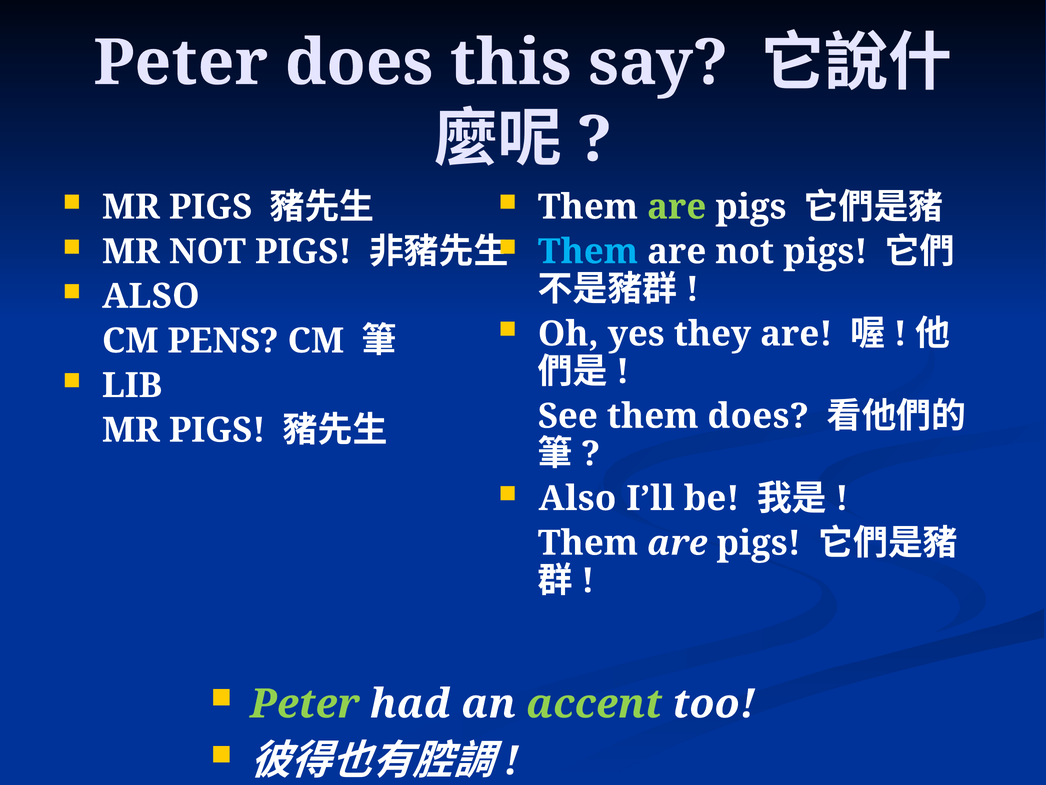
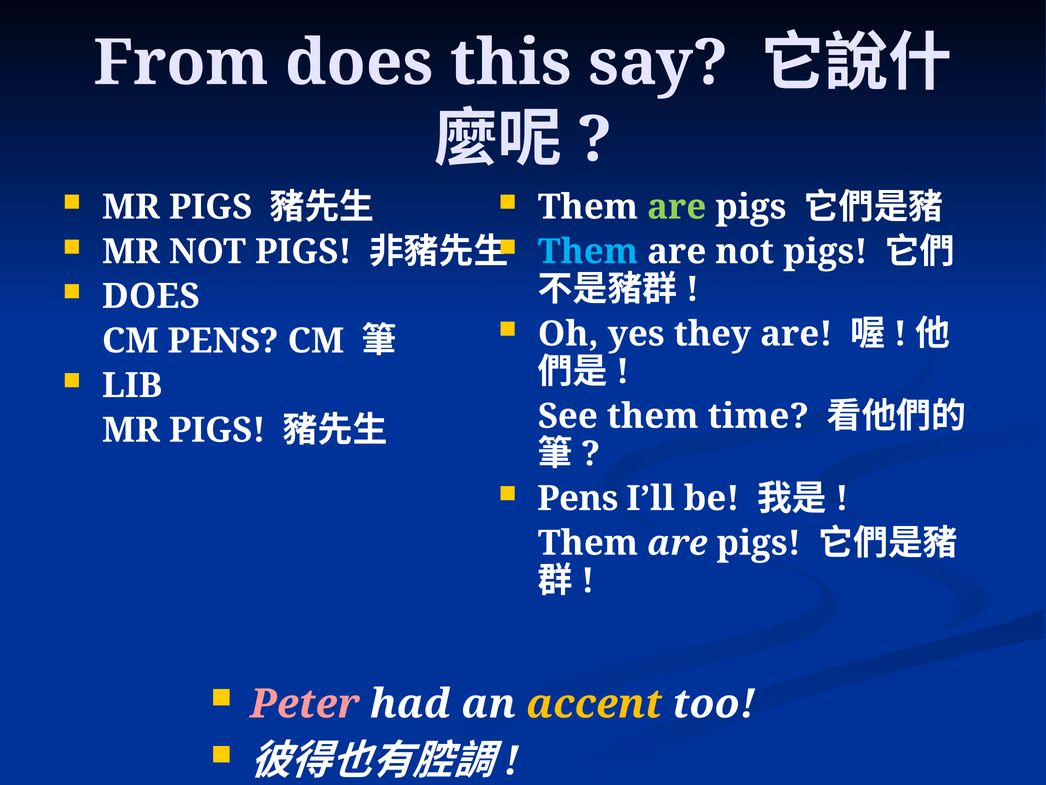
Peter at (181, 63): Peter -> From
ALSO at (151, 296): ALSO -> DOES
them does: does -> time
Also at (577, 498): Also -> Pens
Peter at (305, 704) colour: light green -> pink
accent colour: light green -> yellow
